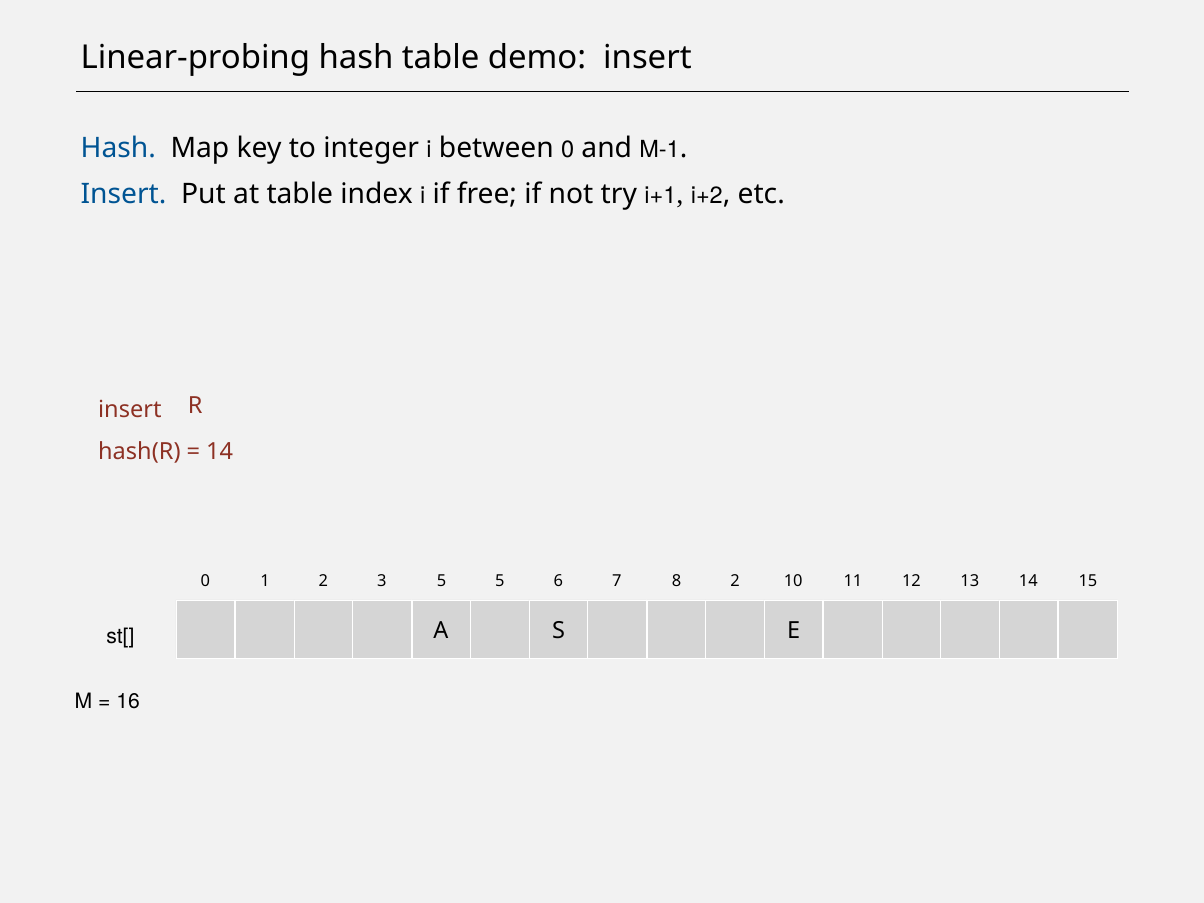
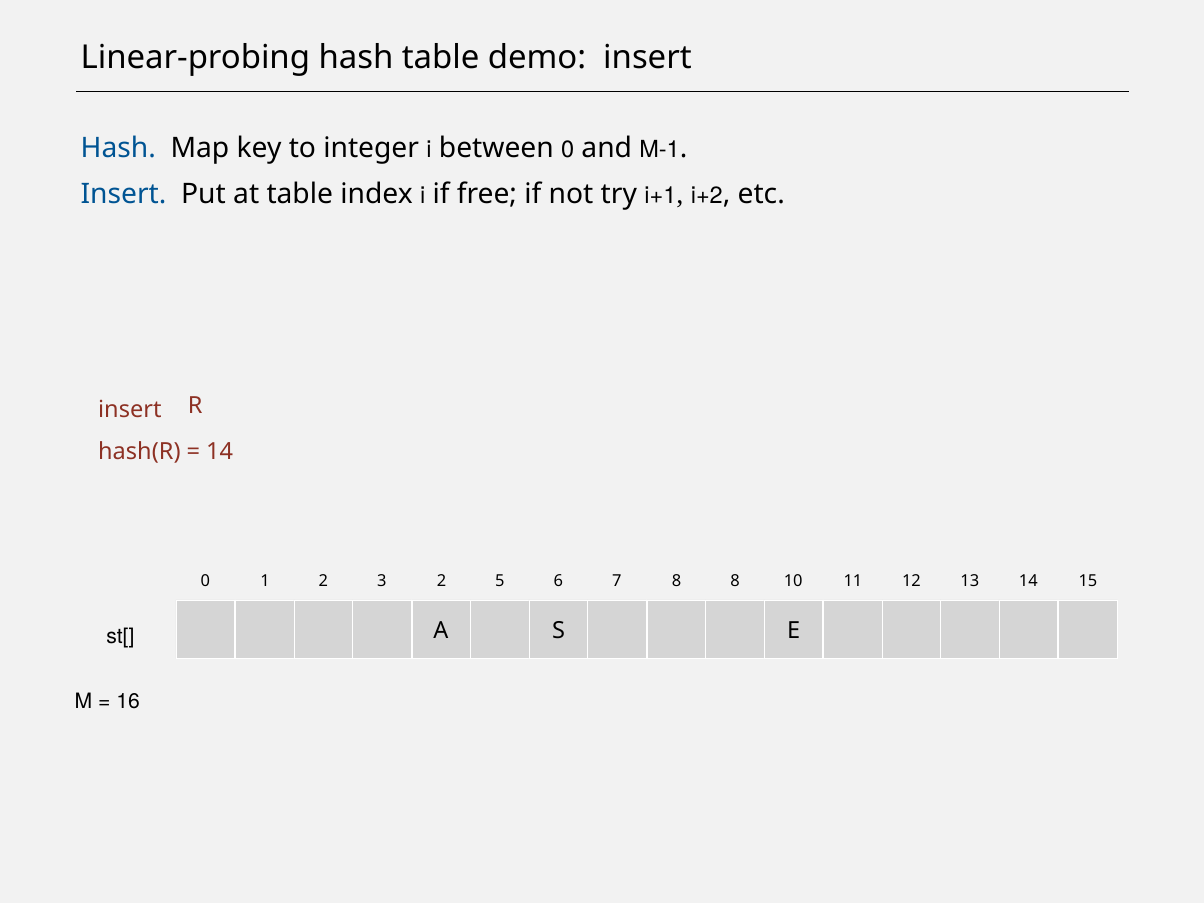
3 5: 5 -> 2
8 2: 2 -> 8
